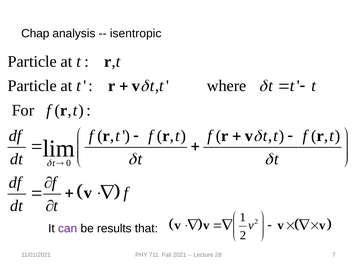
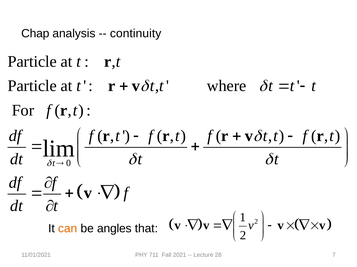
isentropic: isentropic -> continuity
can colour: purple -> orange
results: results -> angles
